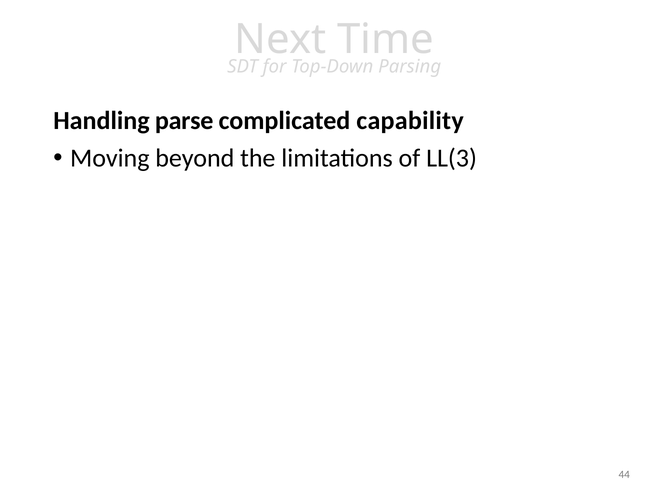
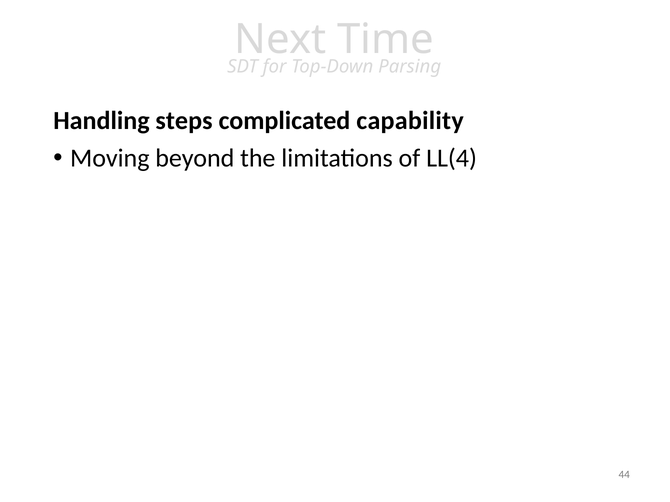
parse: parse -> steps
LL(3: LL(3 -> LL(4
